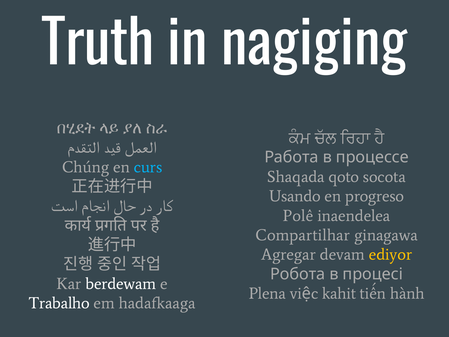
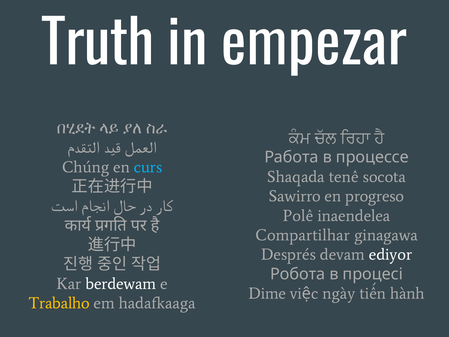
nagiging: nagiging -> empezar
qoto: qoto -> tenê
Usando: Usando -> Sawirro
Agregar: Agregar -> Després
ediyor colour: yellow -> white
Plena: Plena -> Dime
kahit: kahit -> ngày
Trabalho colour: white -> yellow
